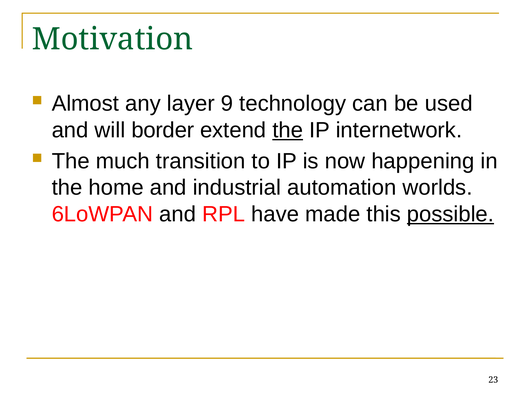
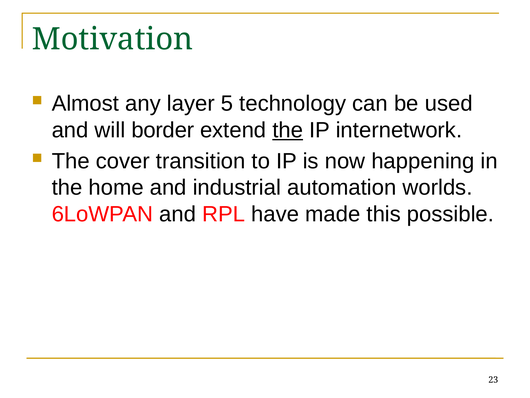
9: 9 -> 5
much: much -> cover
possible underline: present -> none
